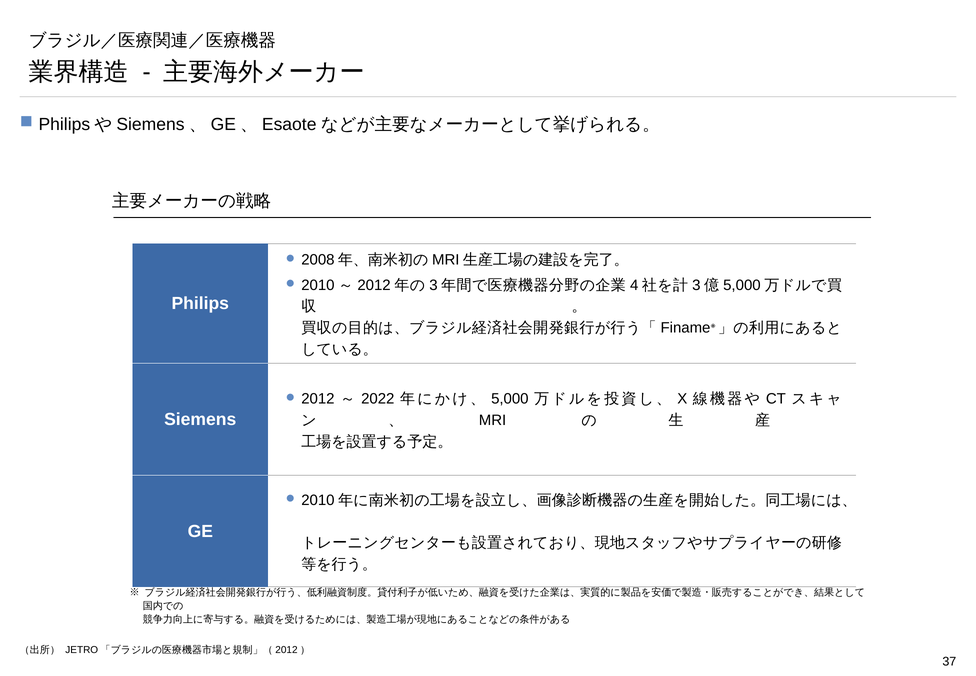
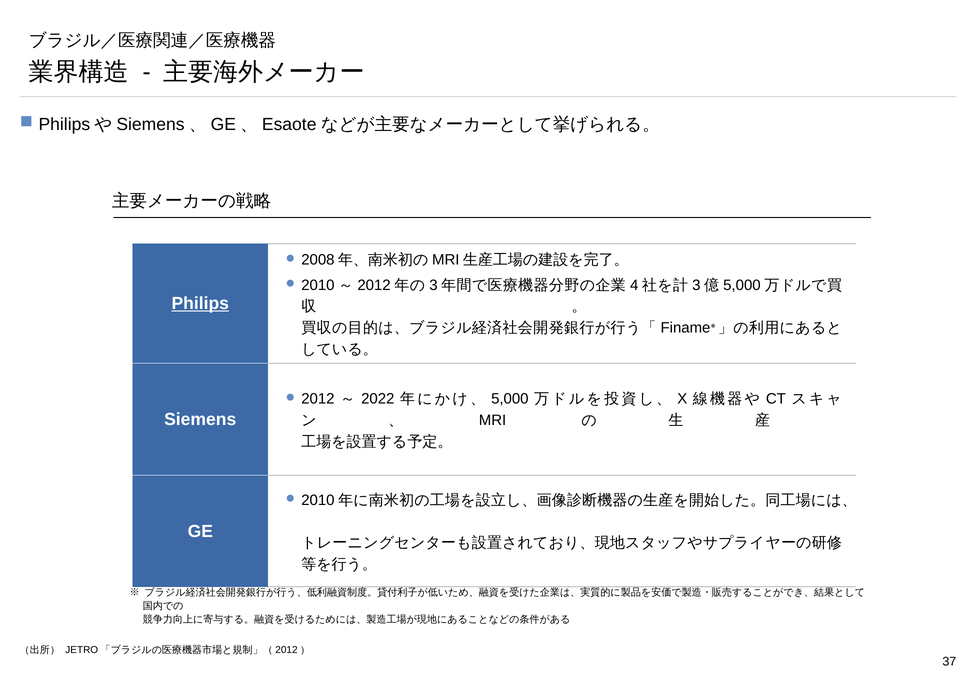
Philips underline: none -> present
